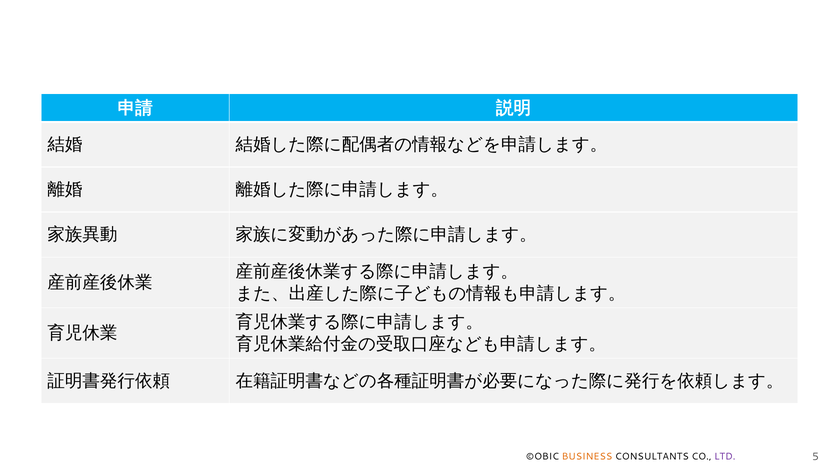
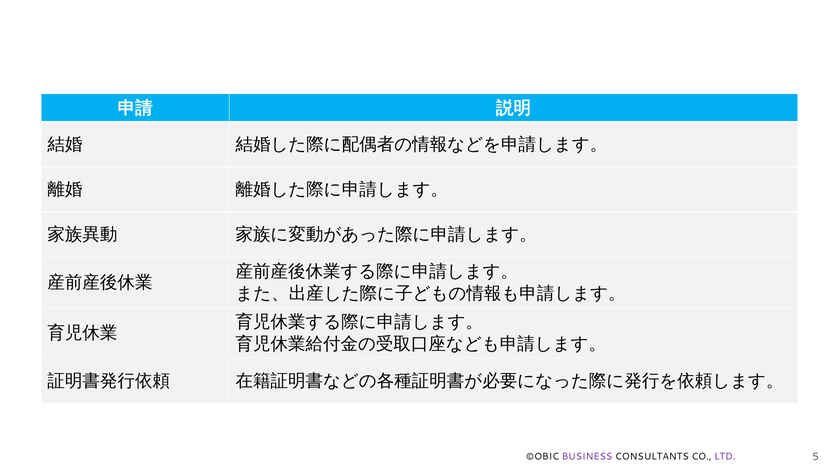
BUSINESS colour: orange -> purple
